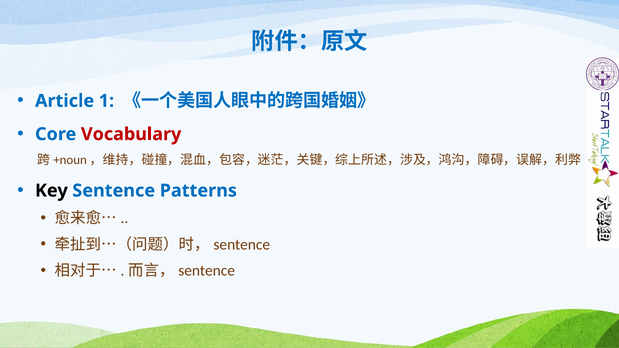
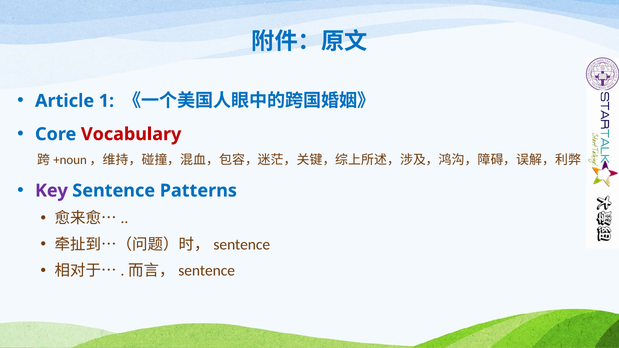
Key colour: black -> purple
